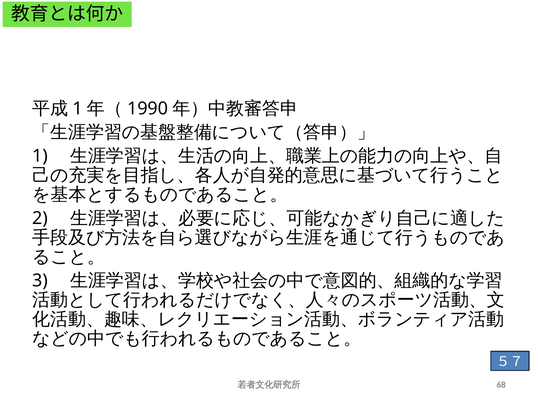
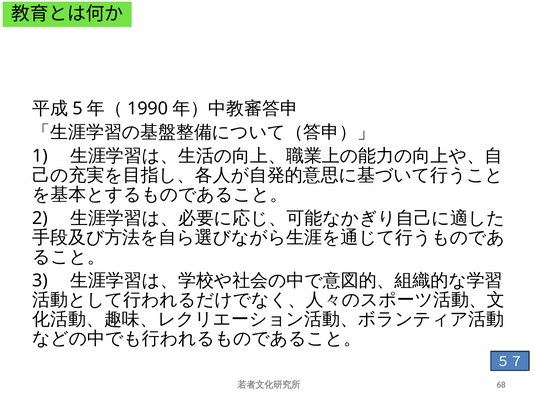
1 at (78, 109): 1 -> 5
